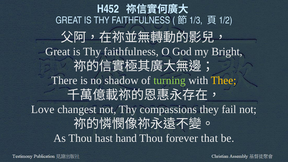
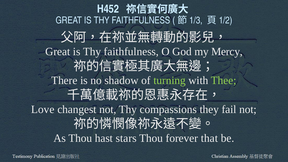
Bright: Bright -> Mercy
Thee colour: yellow -> light green
hand: hand -> stars
